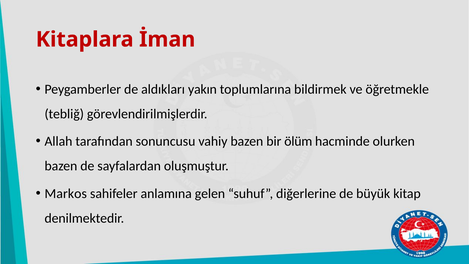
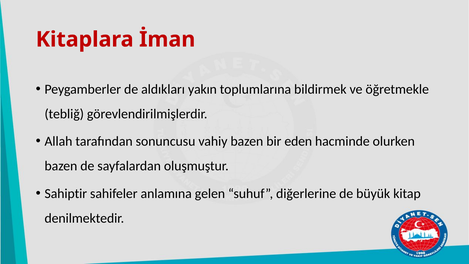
ölüm: ölüm -> eden
Markos: Markos -> Sahiptir
